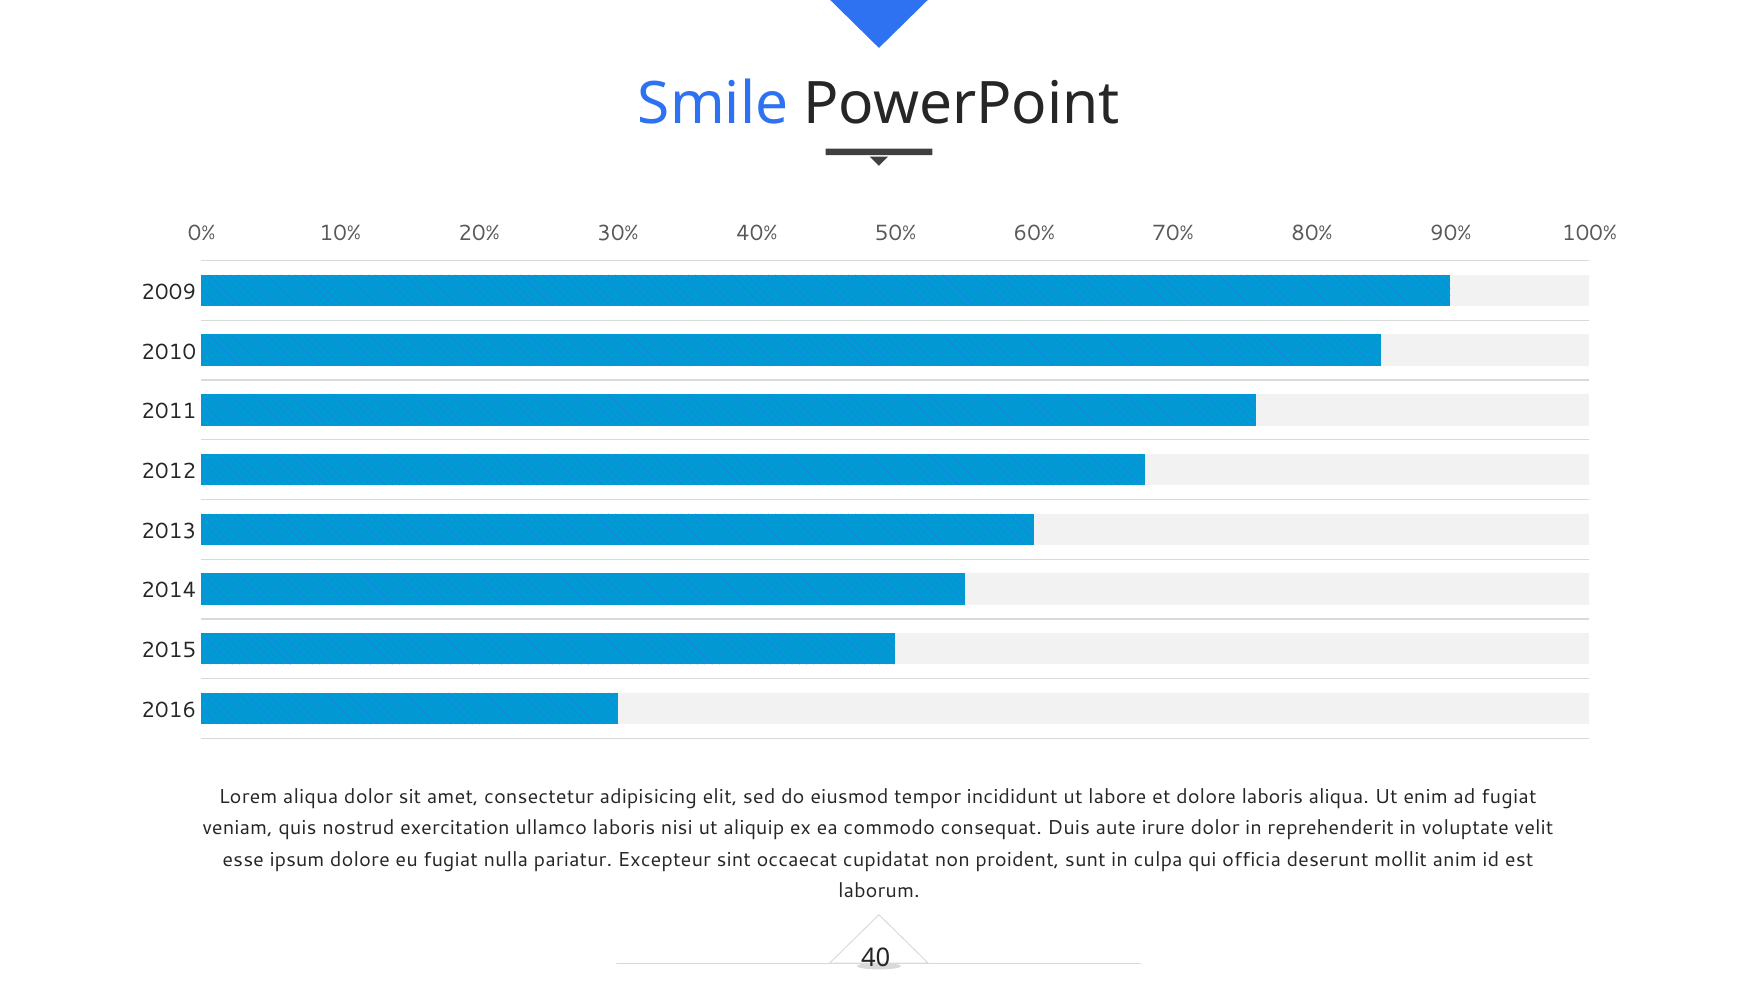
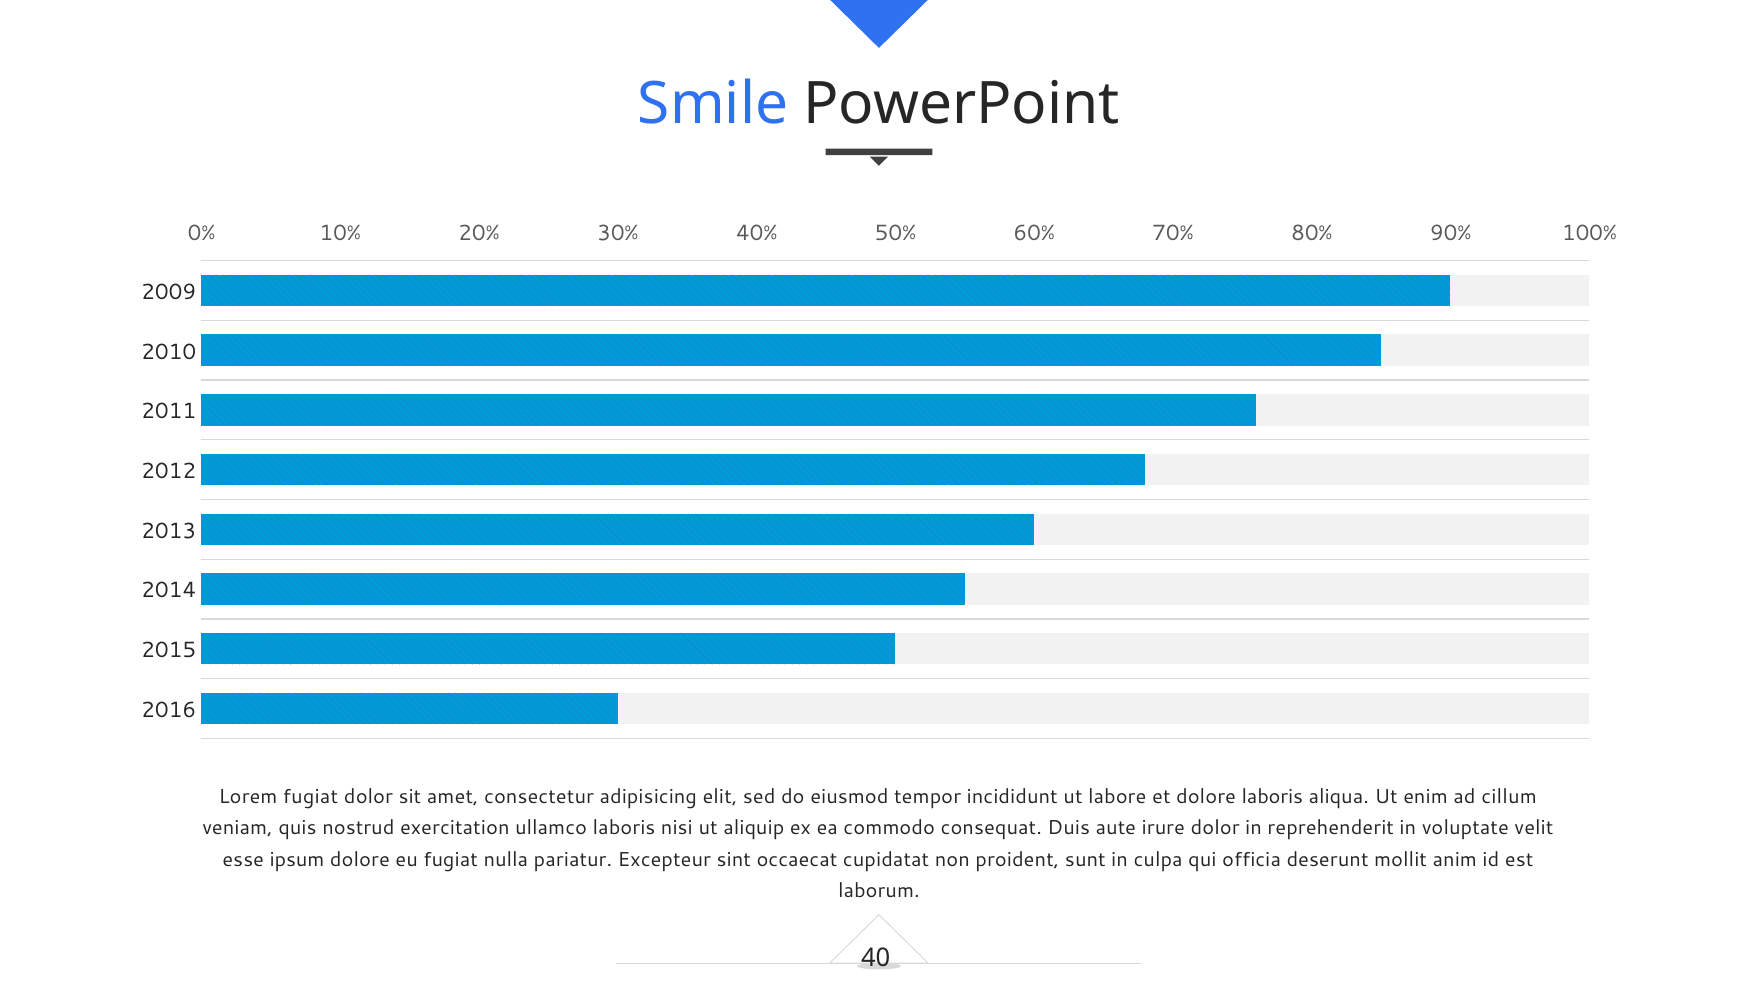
Lorem aliqua: aliqua -> fugiat
ad fugiat: fugiat -> cillum
